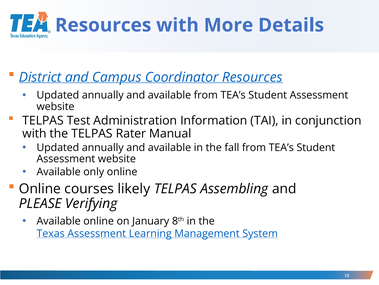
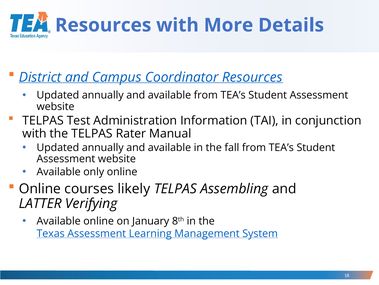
PLEASE: PLEASE -> LATTER
